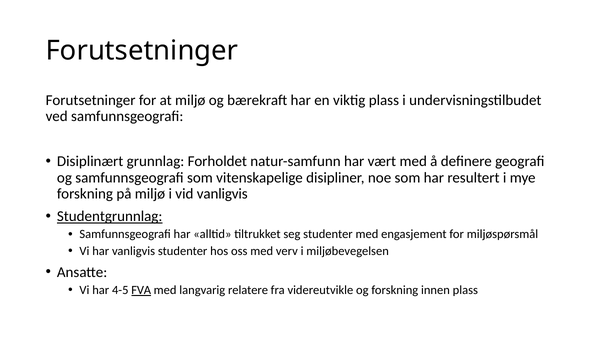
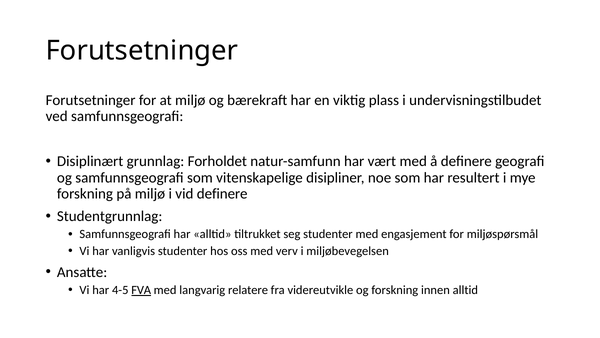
vid vanligvis: vanligvis -> definere
Studentgrunnlag underline: present -> none
innen plass: plass -> alltid
